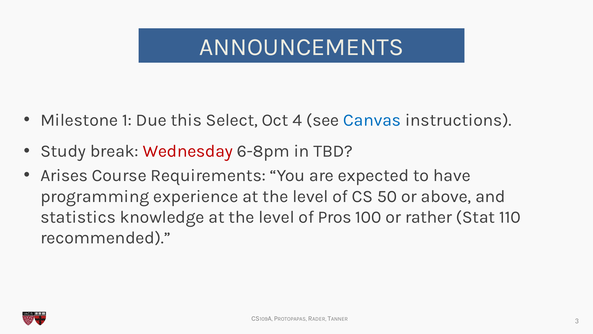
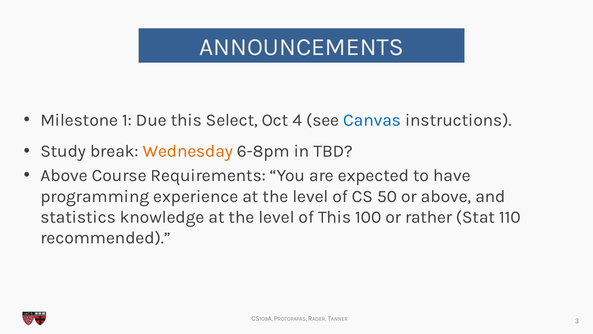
Wednesday colour: red -> orange
Arises at (64, 175): Arises -> Above
of Pros: Pros -> This
